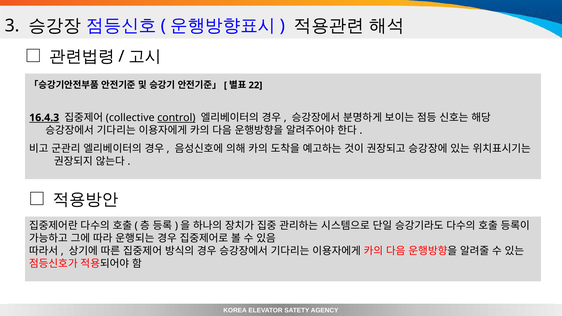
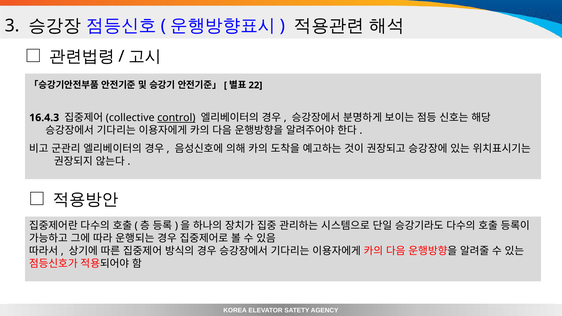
16.4.3 underline: present -> none
